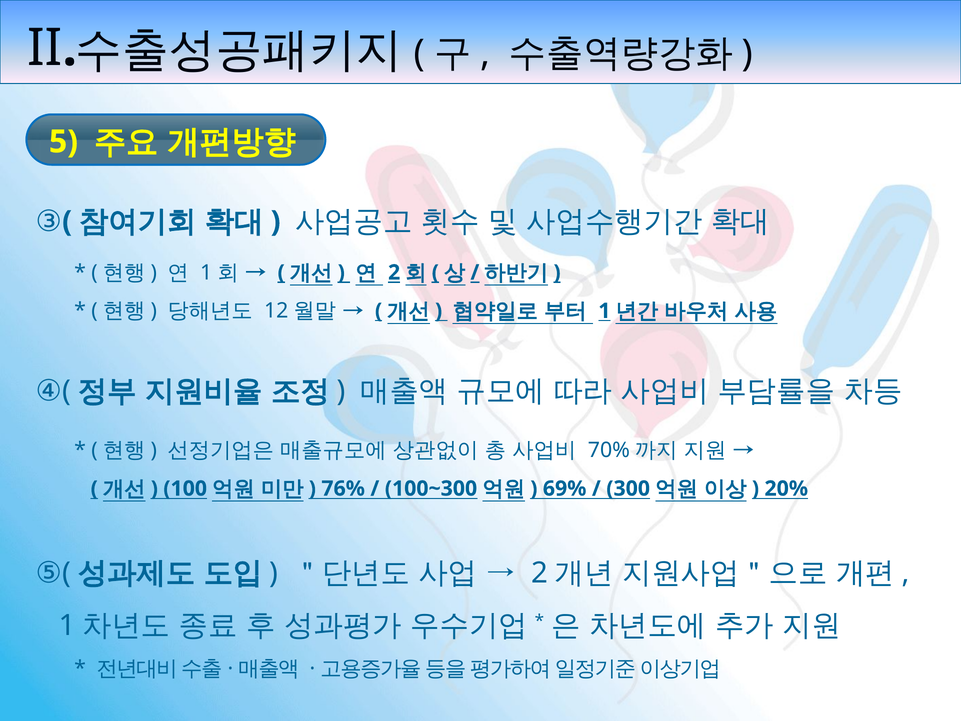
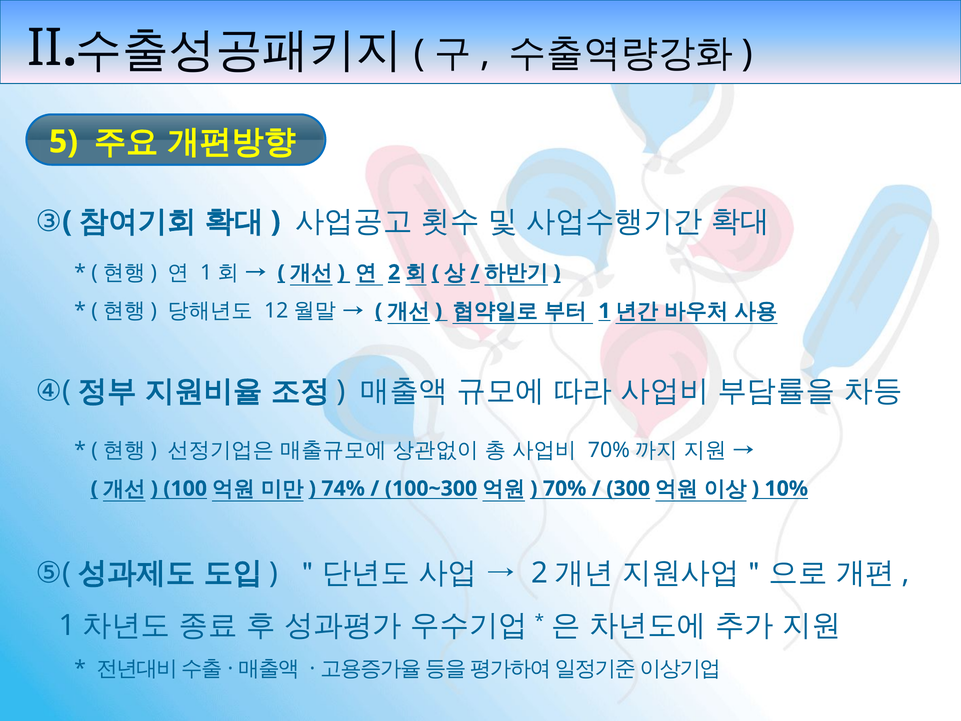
76%: 76% -> 74%
69%: 69% -> 70%
20%: 20% -> 10%
